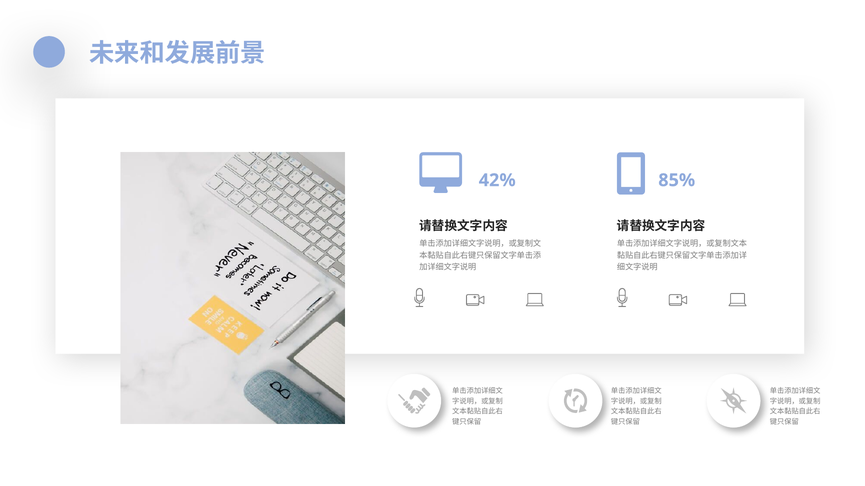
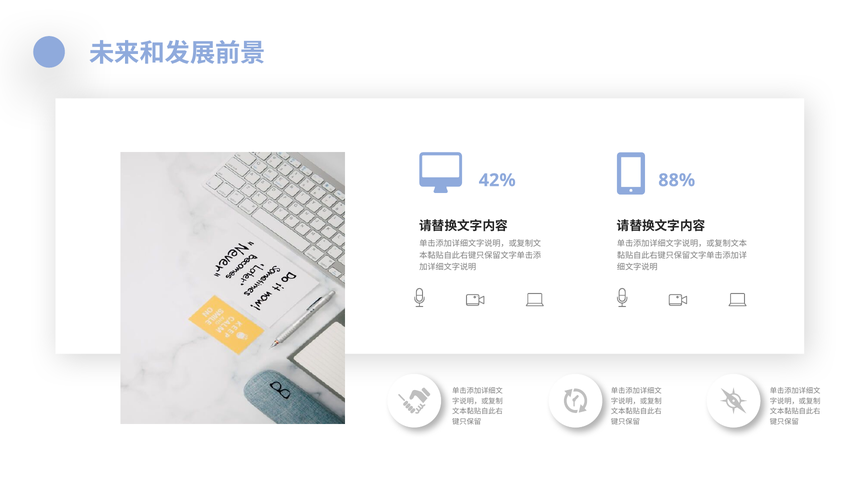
85%: 85% -> 88%
